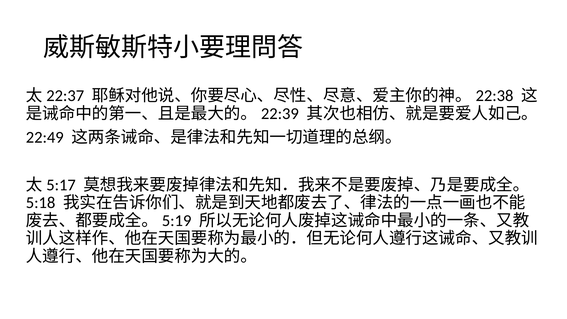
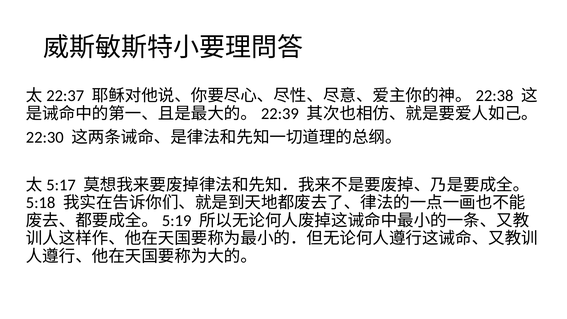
22:49: 22:49 -> 22:30
